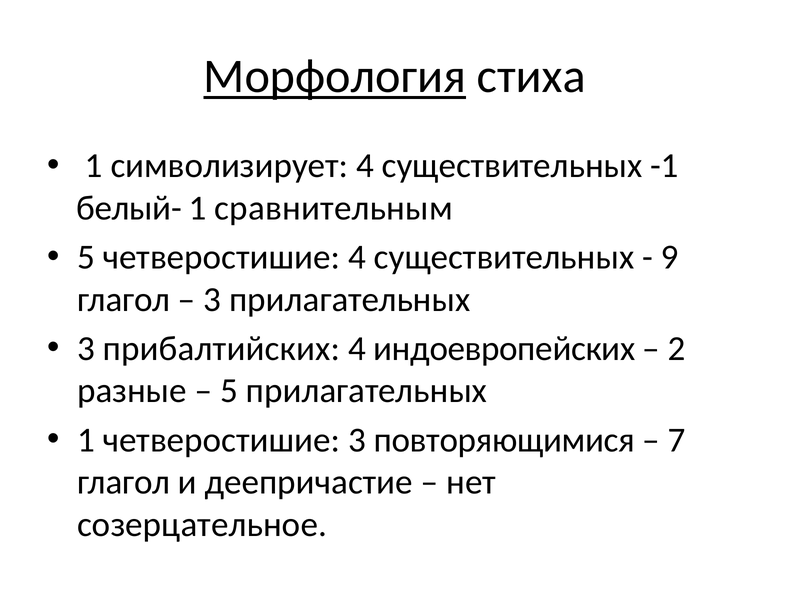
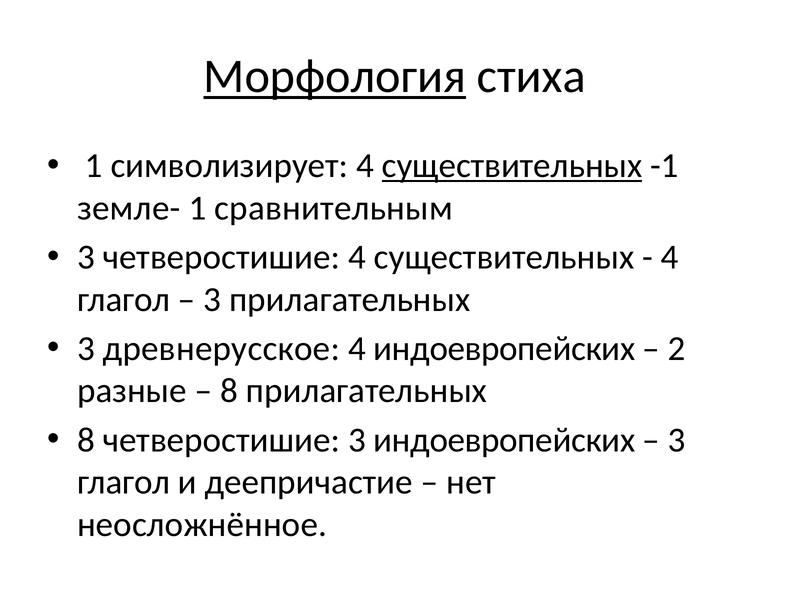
существительных at (512, 166) underline: none -> present
белый-: белый- -> земле-
5 at (86, 257): 5 -> 3
9 at (670, 257): 9 -> 4
прибалтийских: прибалтийских -> древнерусское
5 at (229, 391): 5 -> 8
1 at (86, 440): 1 -> 8
3 повторяющимися: повторяющимися -> индоевропейских
7 at (677, 440): 7 -> 3
созерцательное: созерцательное -> неосложнённое
